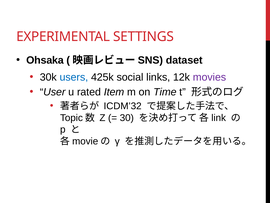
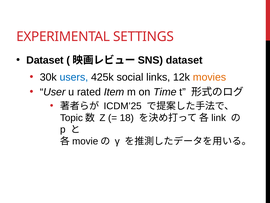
Ohsaka at (45, 60): Ohsaka -> Dataset
movies colour: purple -> orange
ICDM’32: ICDM’32 -> ICDM’25
30: 30 -> 18
